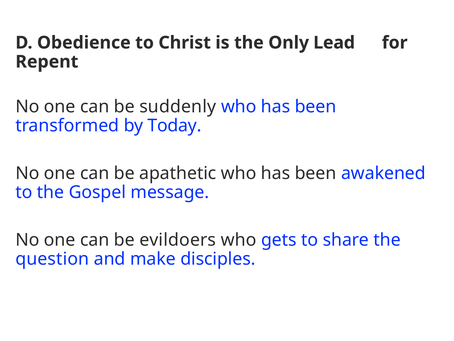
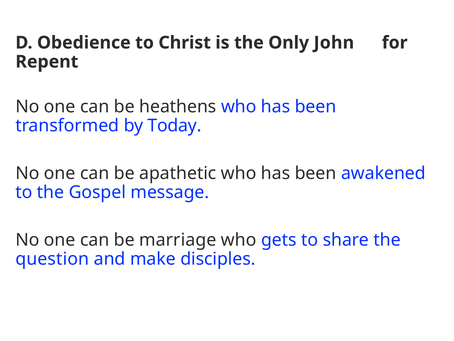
Lead: Lead -> John
suddenly: suddenly -> heathens
evildoers: evildoers -> marriage
